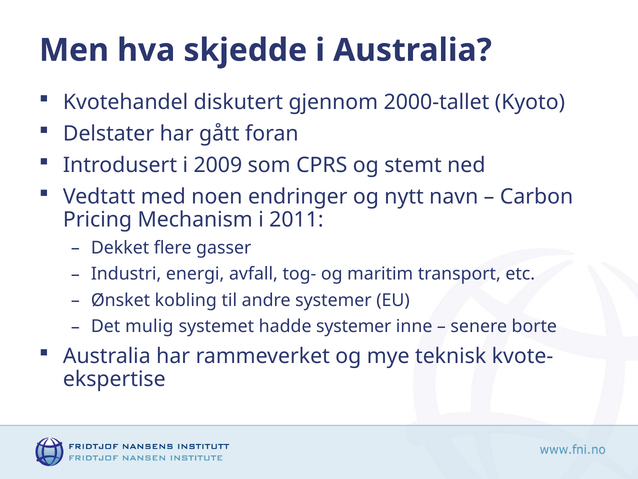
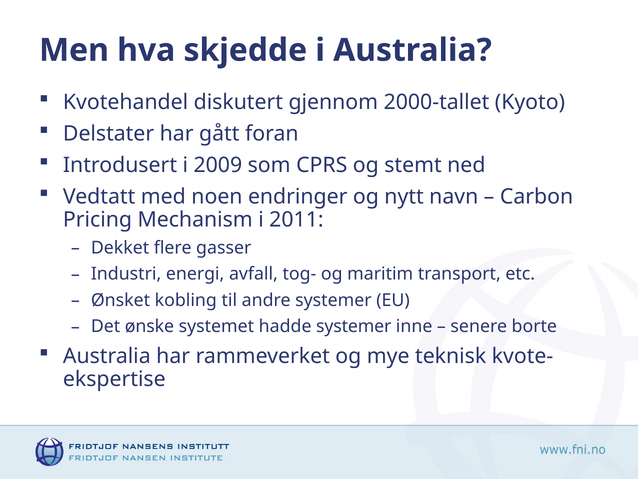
mulig: mulig -> ønske
